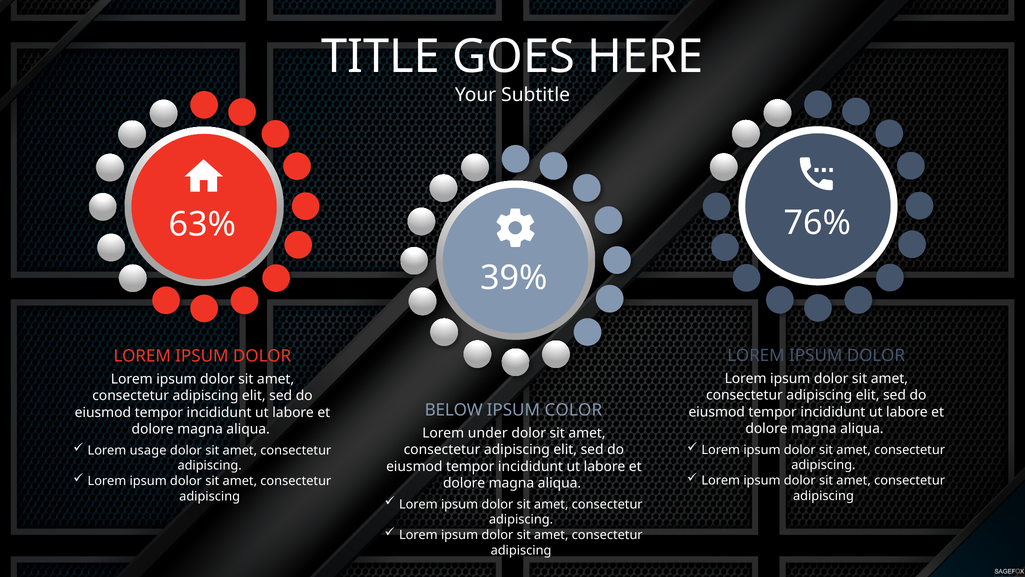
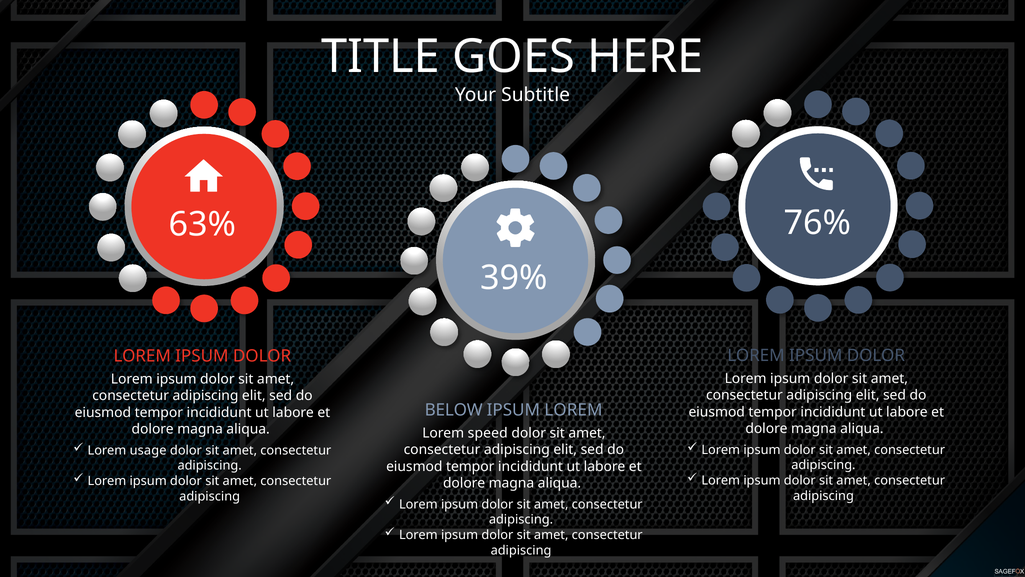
IPSUM COLOR: COLOR -> LOREM
under: under -> speed
